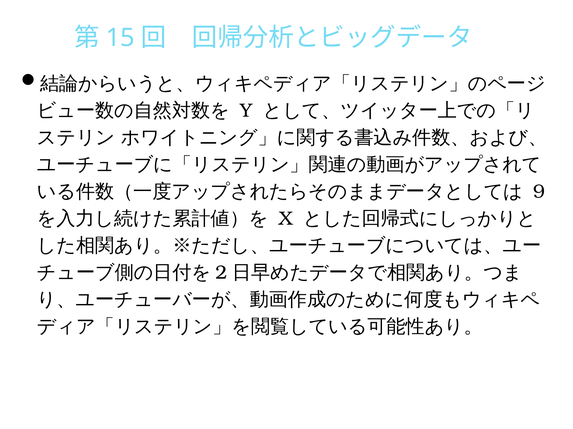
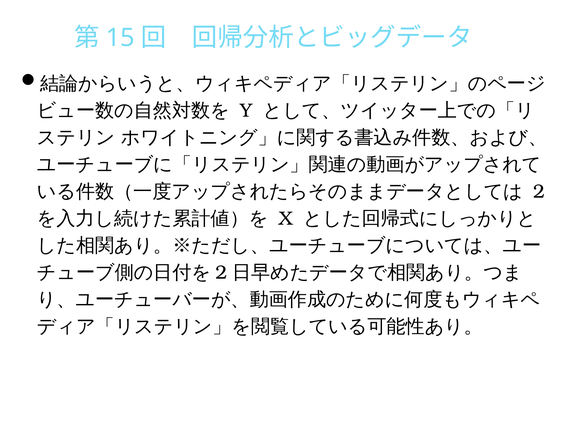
9: 9 -> 2
